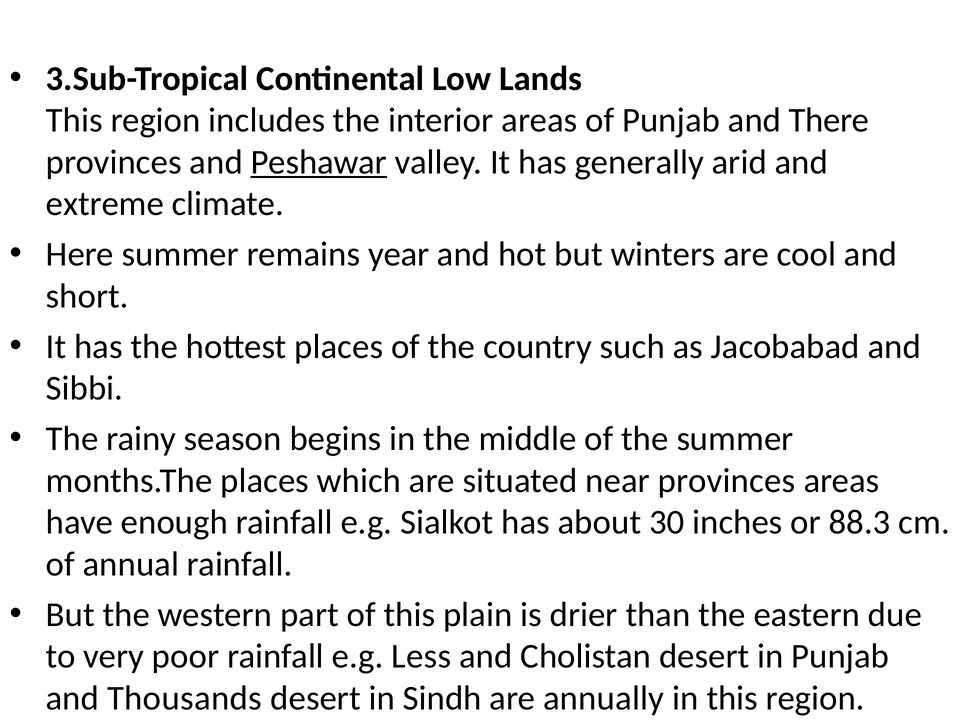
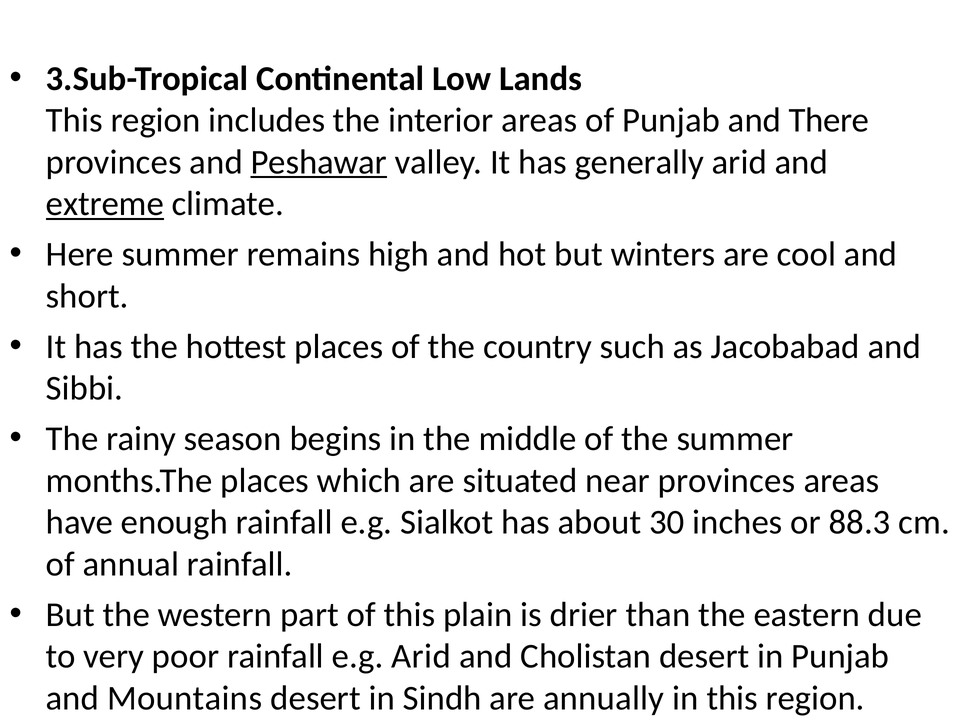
extreme underline: none -> present
year: year -> high
e.g Less: Less -> Arid
Thousands: Thousands -> Mountains
